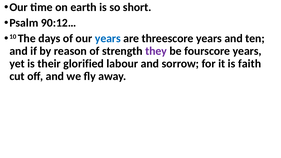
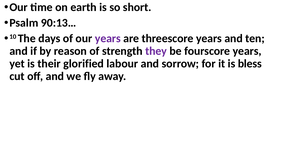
90:12…: 90:12… -> 90:13…
years at (108, 38) colour: blue -> purple
faith: faith -> bless
